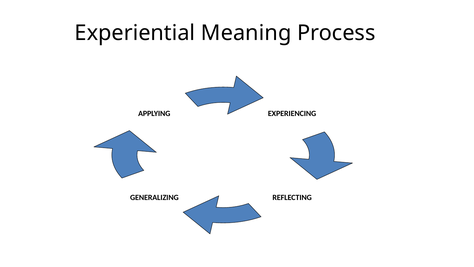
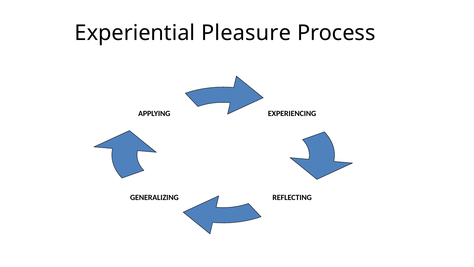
Meaning: Meaning -> Pleasure
